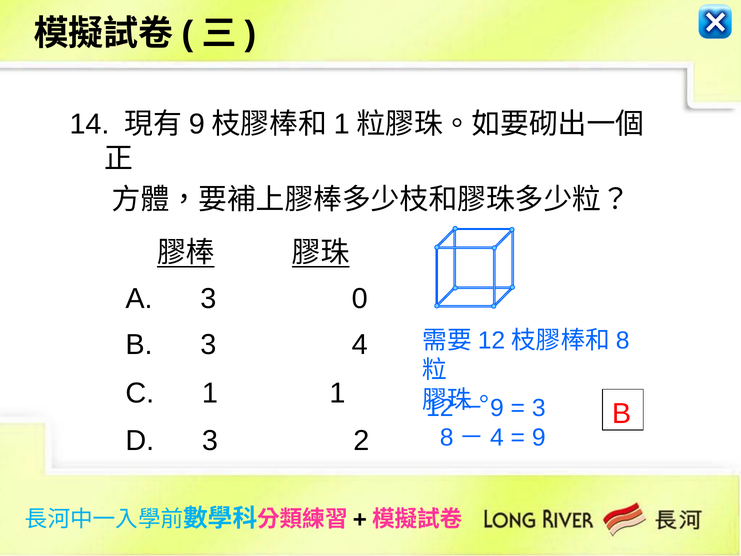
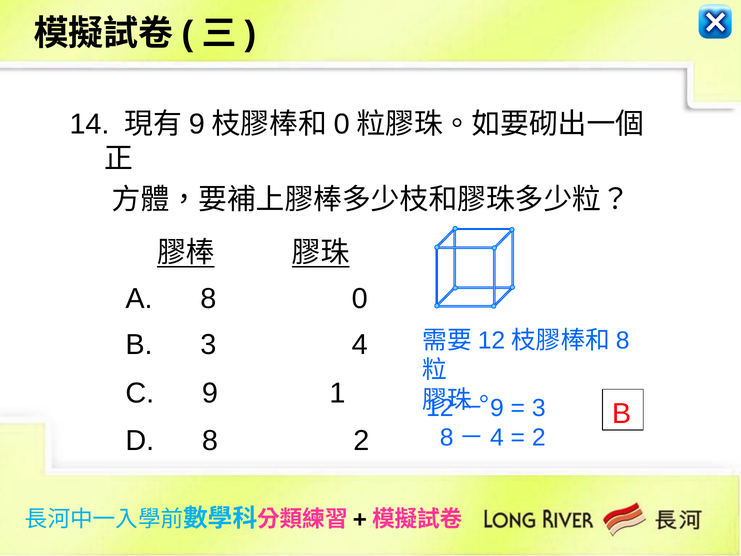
1 at (342, 124): 1 -> 0
A 3: 3 -> 8
C 1: 1 -> 9
9 at (539, 438): 9 -> 2
D 3: 3 -> 8
